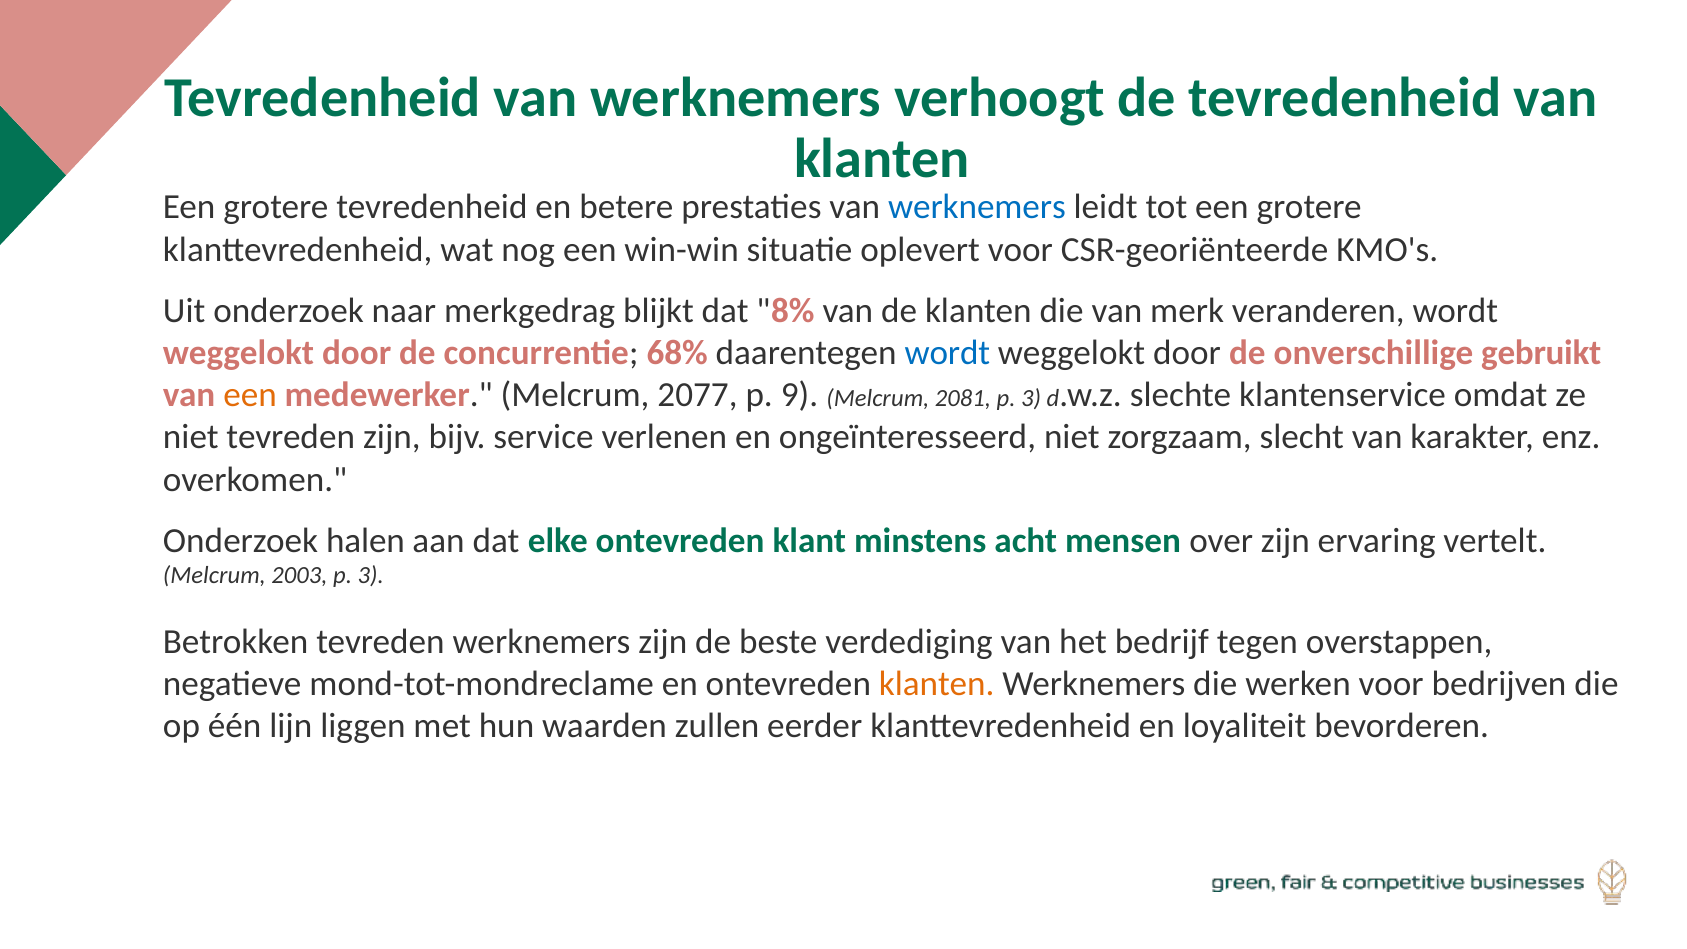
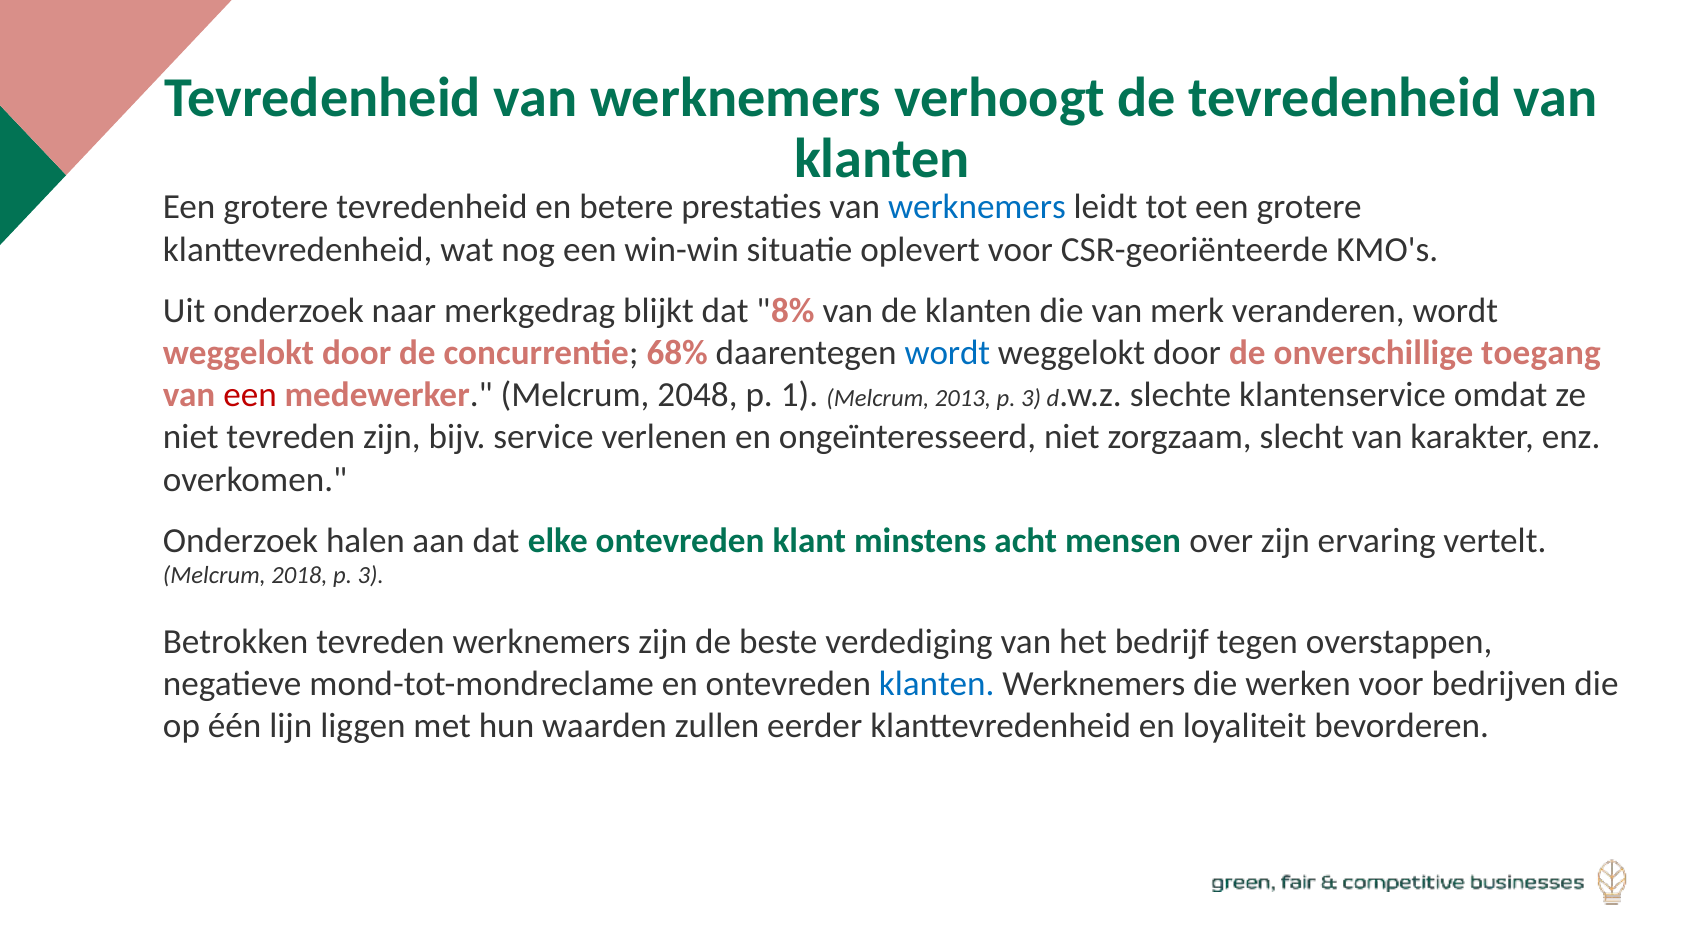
gebruikt: gebruikt -> toegang
een at (250, 395) colour: orange -> red
2077: 2077 -> 2048
9: 9 -> 1
2081: 2081 -> 2013
2003: 2003 -> 2018
klanten at (937, 684) colour: orange -> blue
